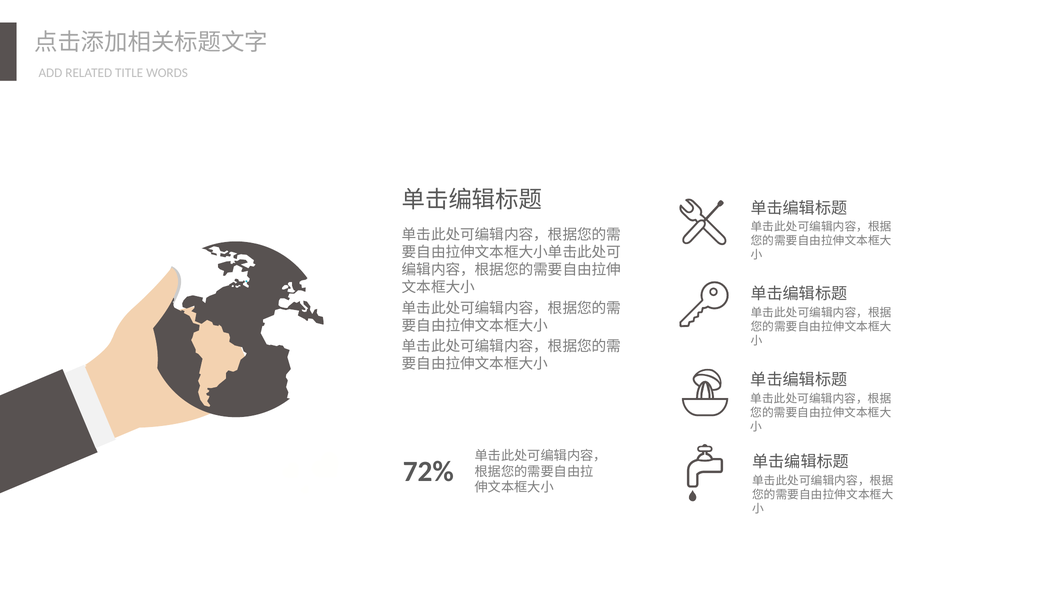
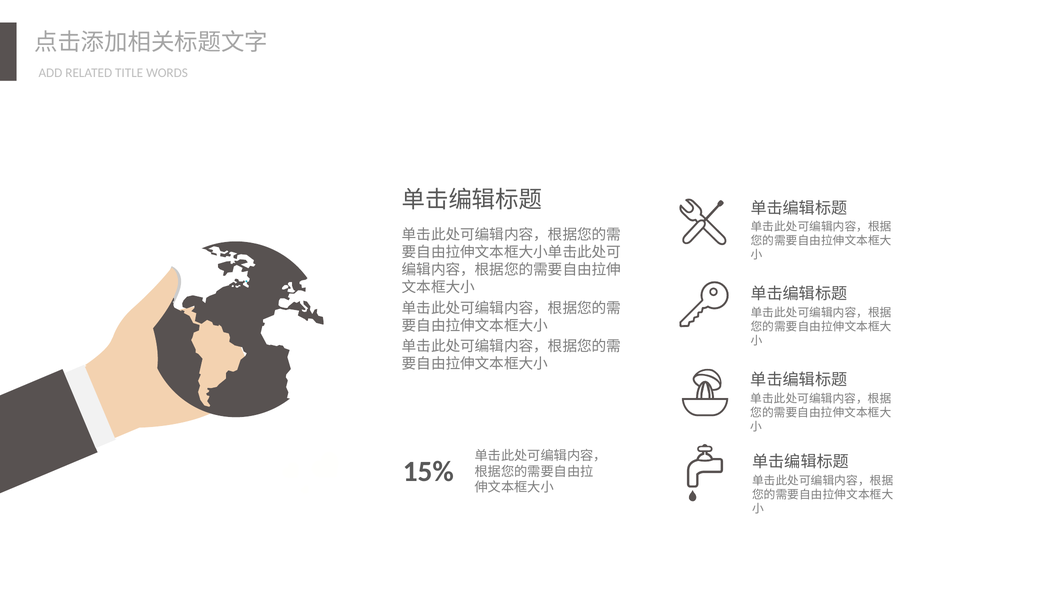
72%: 72% -> 15%
